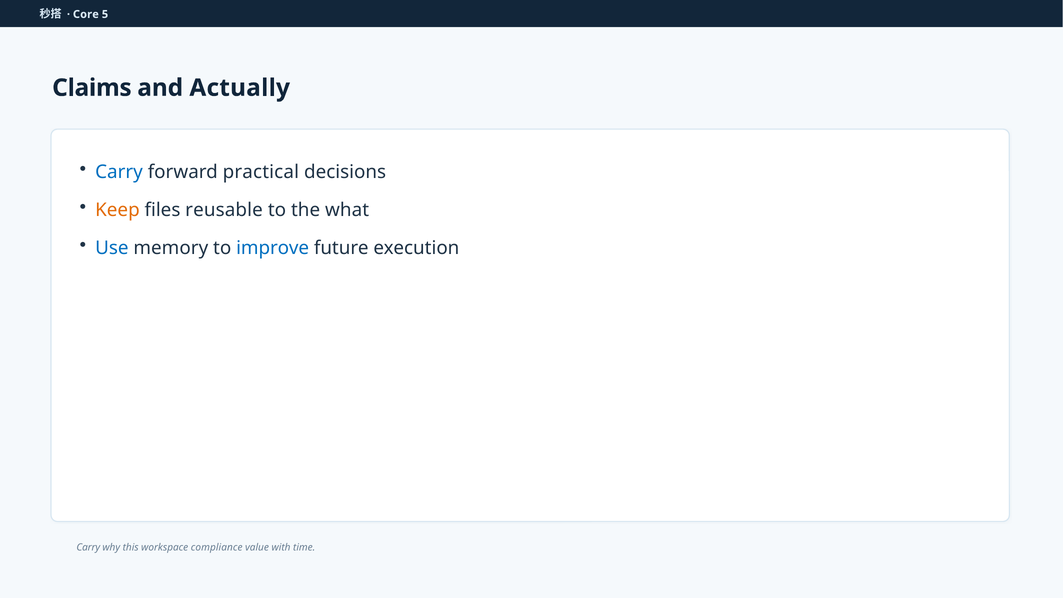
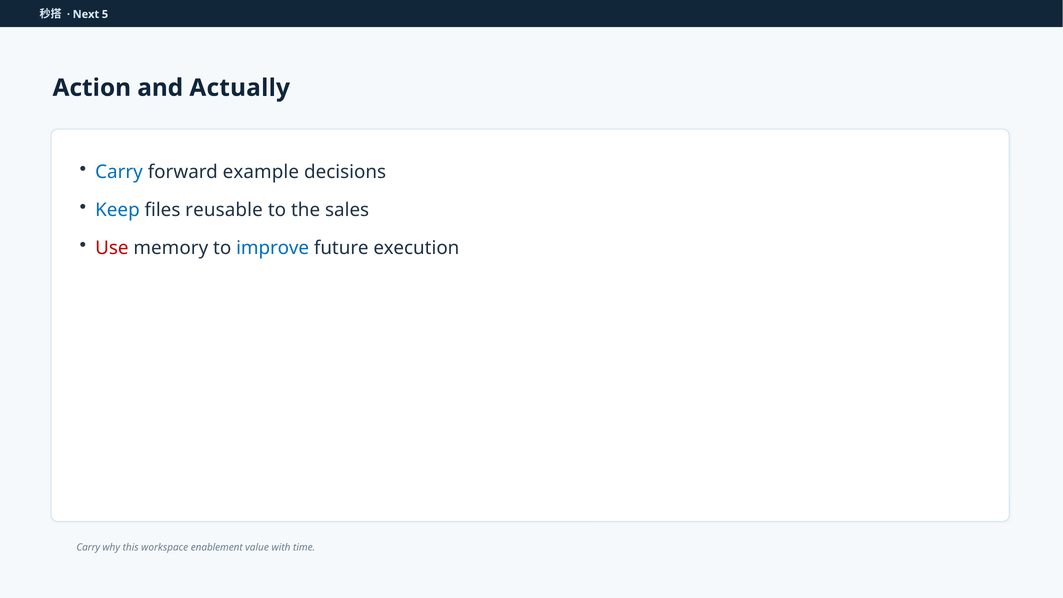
Core: Core -> Next
Claims: Claims -> Action
practical: practical -> example
Keep colour: orange -> blue
what: what -> sales
Use colour: blue -> red
compliance: compliance -> enablement
